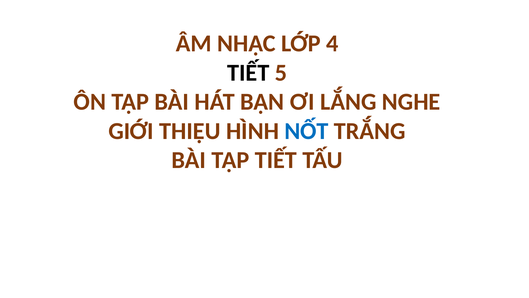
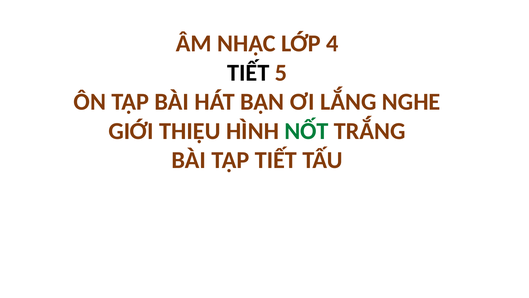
NỐT colour: blue -> green
